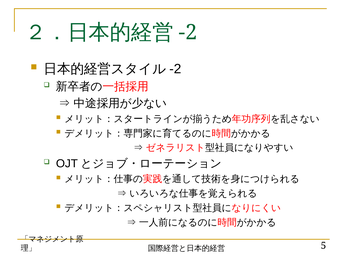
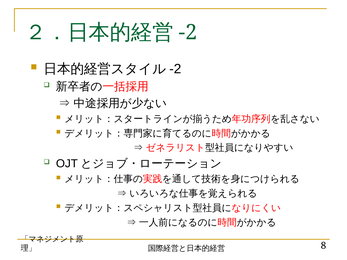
5: 5 -> 8
